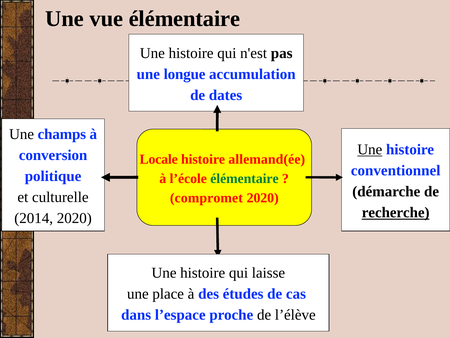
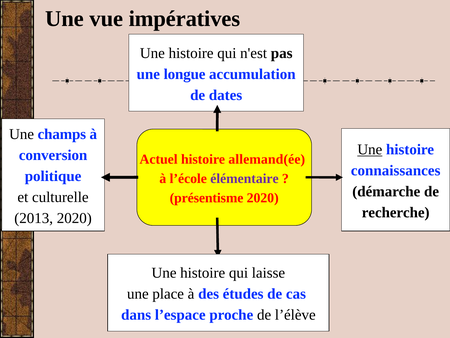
vue élémentaire: élémentaire -> impératives
Locale: Locale -> Actuel
conventionnel: conventionnel -> connaissances
élémentaire at (244, 178) colour: green -> purple
compromet: compromet -> présentisme
recherche underline: present -> none
2014: 2014 -> 2013
